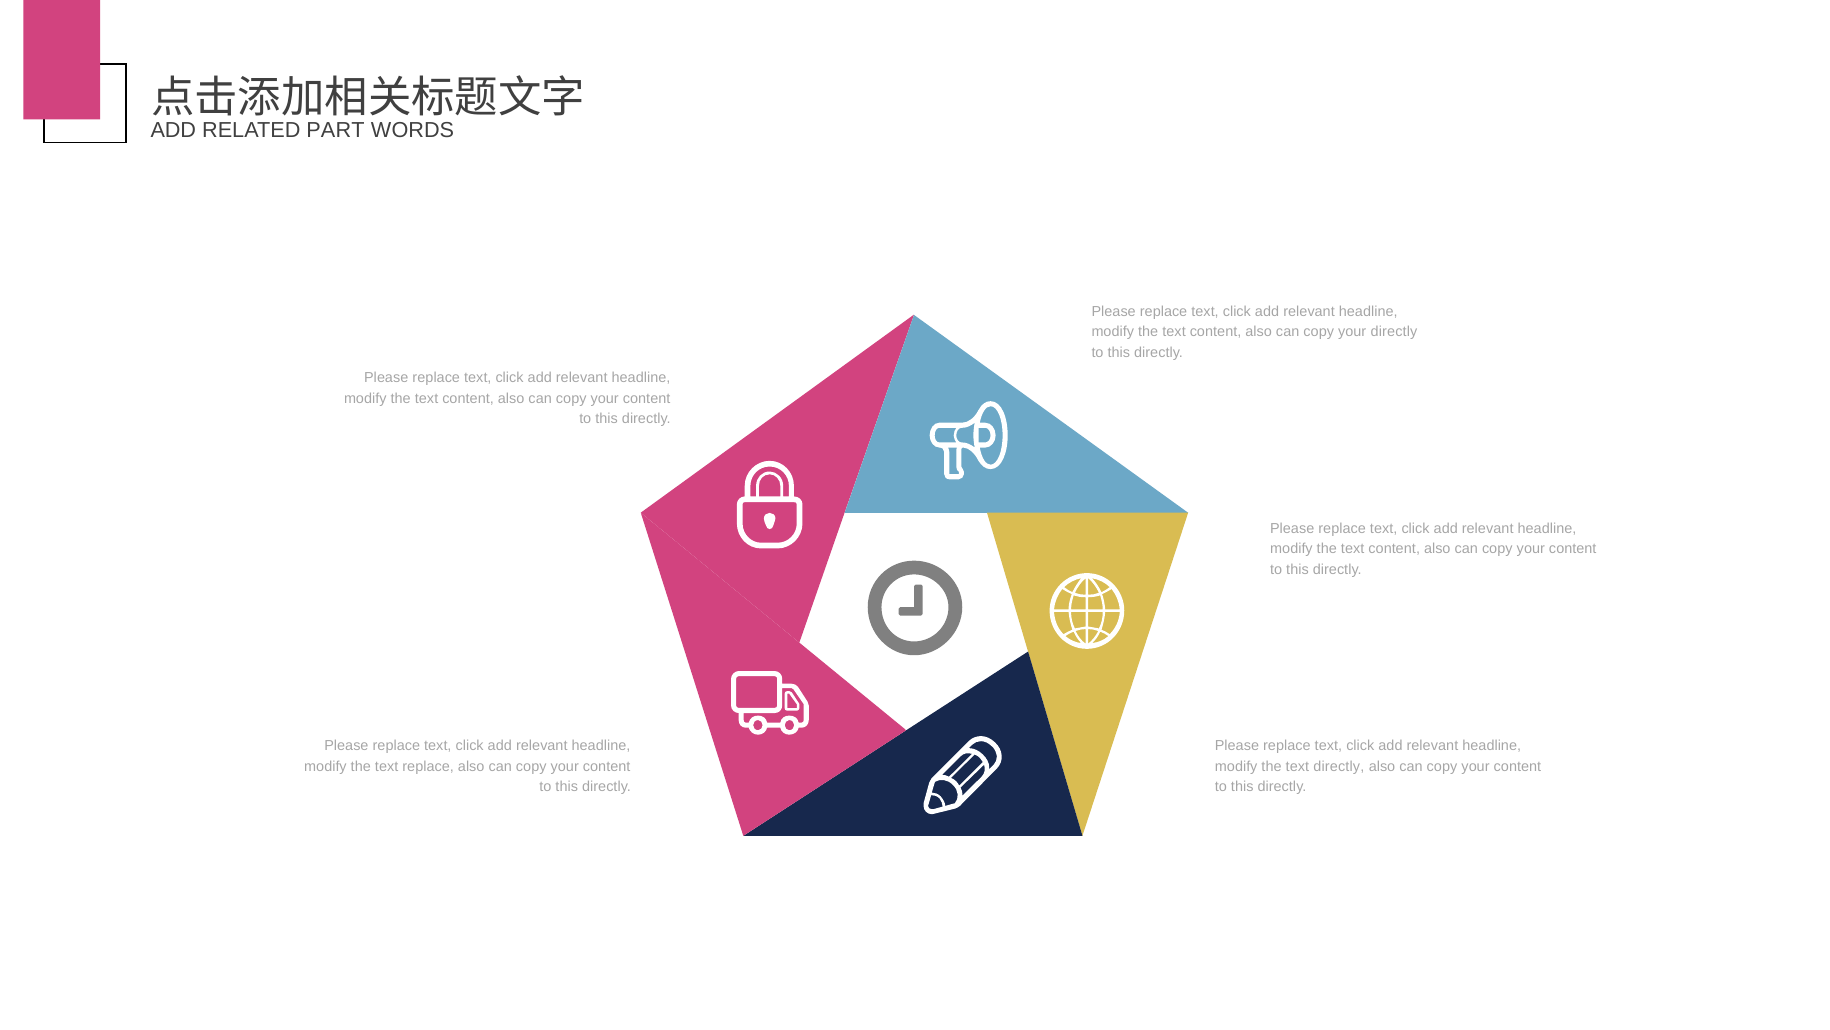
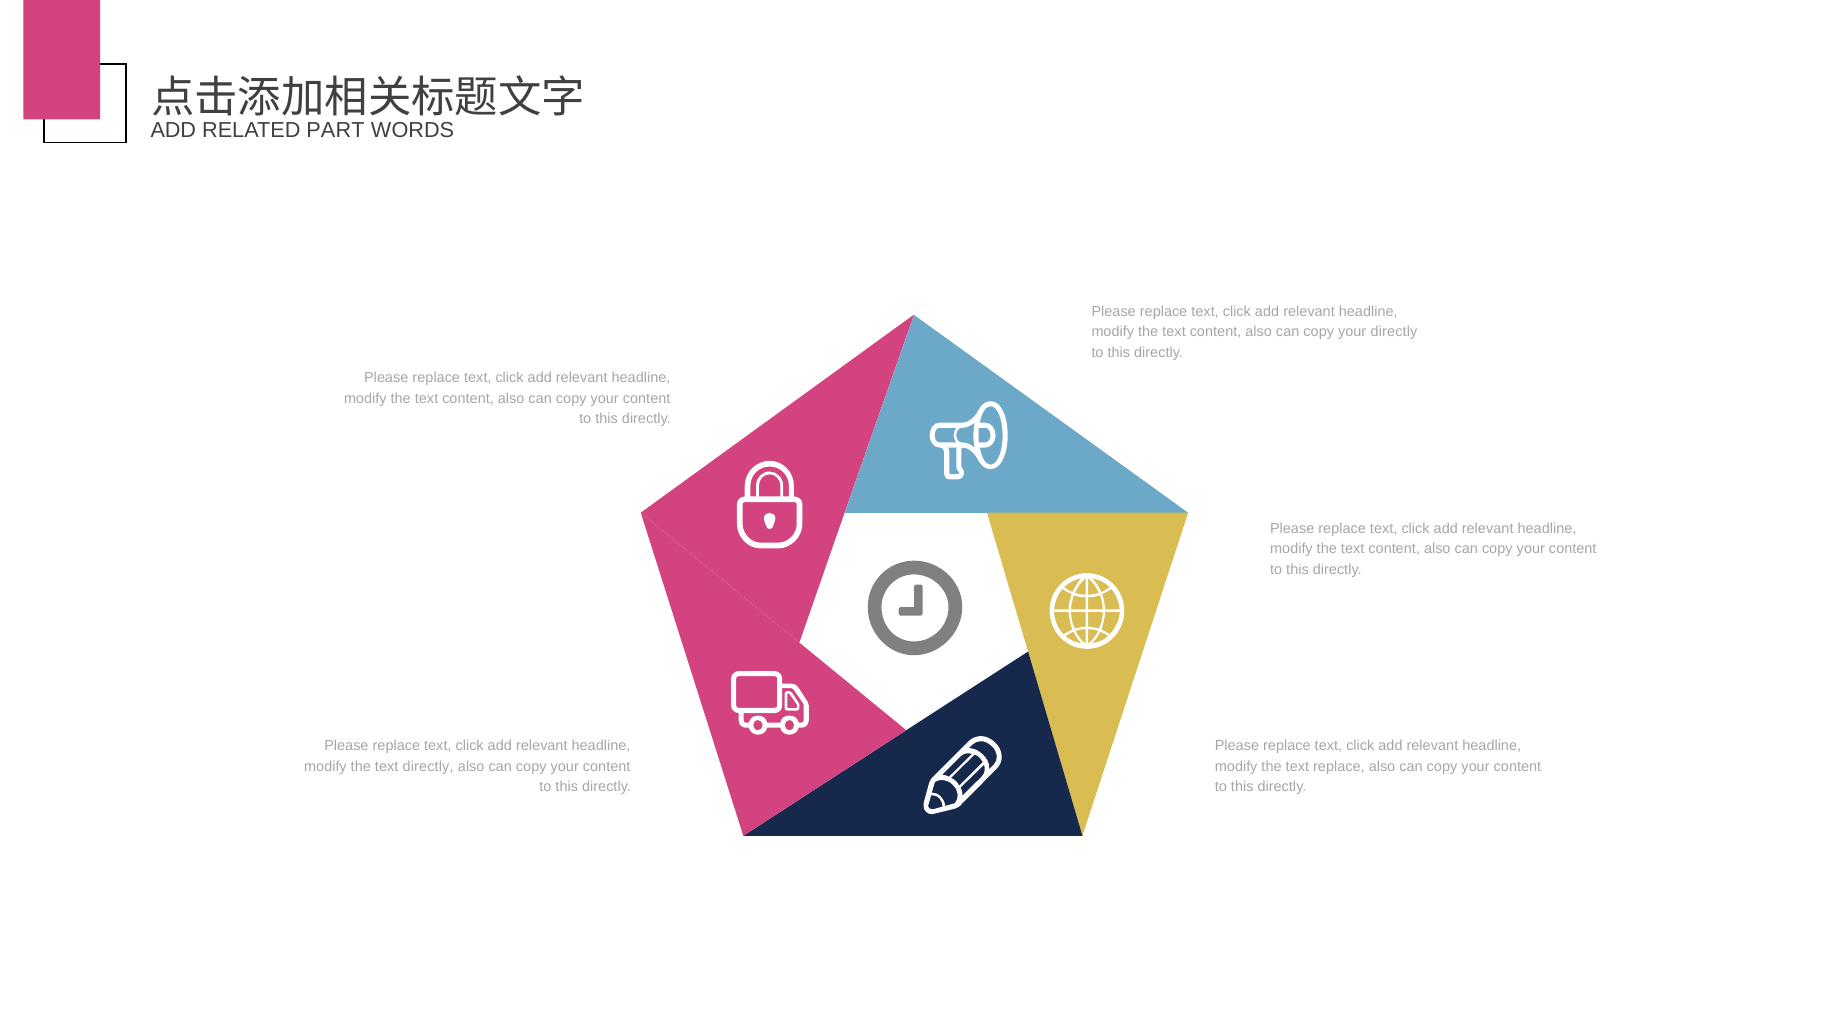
text replace: replace -> directly
text directly: directly -> replace
